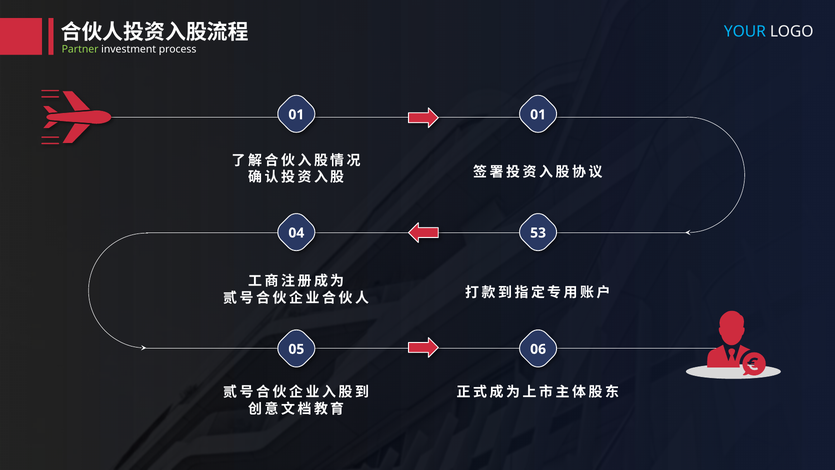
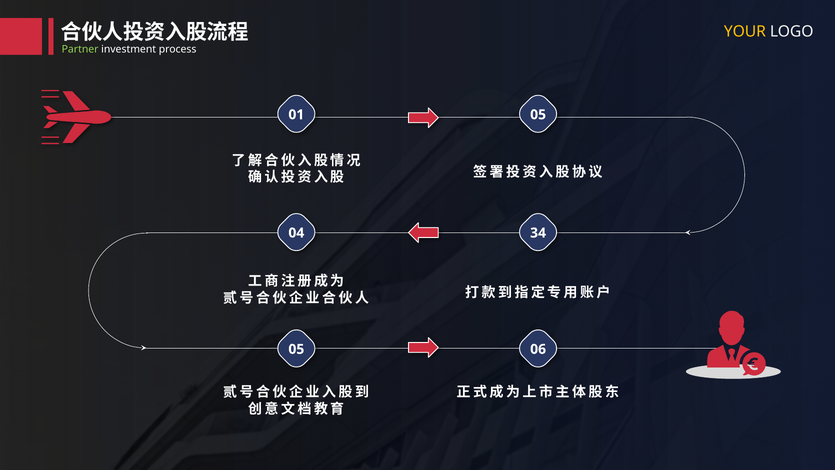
YOUR colour: light blue -> yellow
01 01: 01 -> 05
53: 53 -> 34
